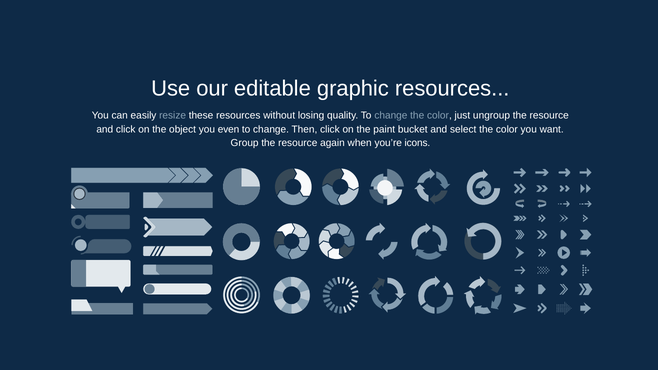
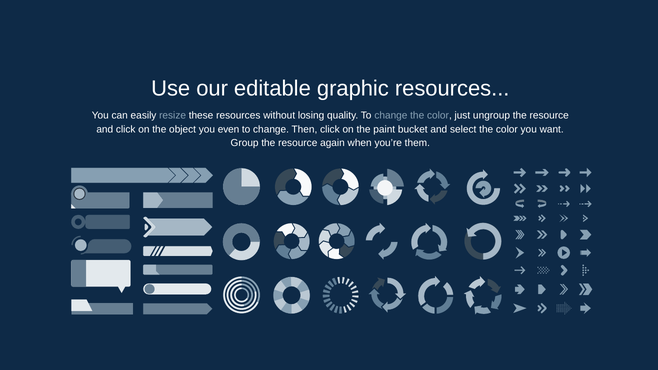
icons: icons -> them
